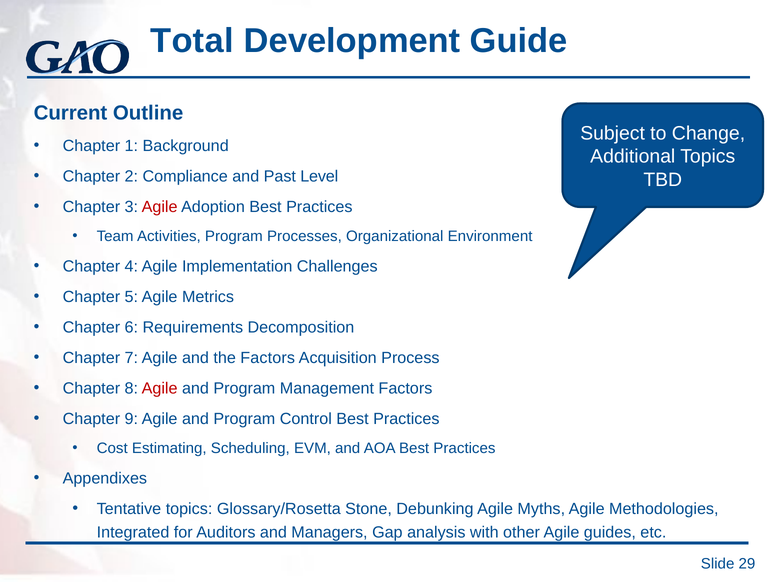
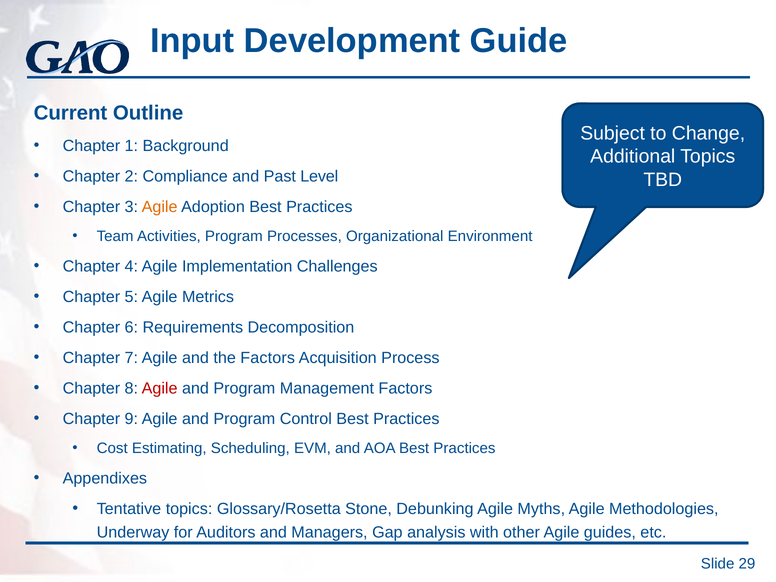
Total: Total -> Input
Agile at (160, 207) colour: red -> orange
Integrated: Integrated -> Underway
